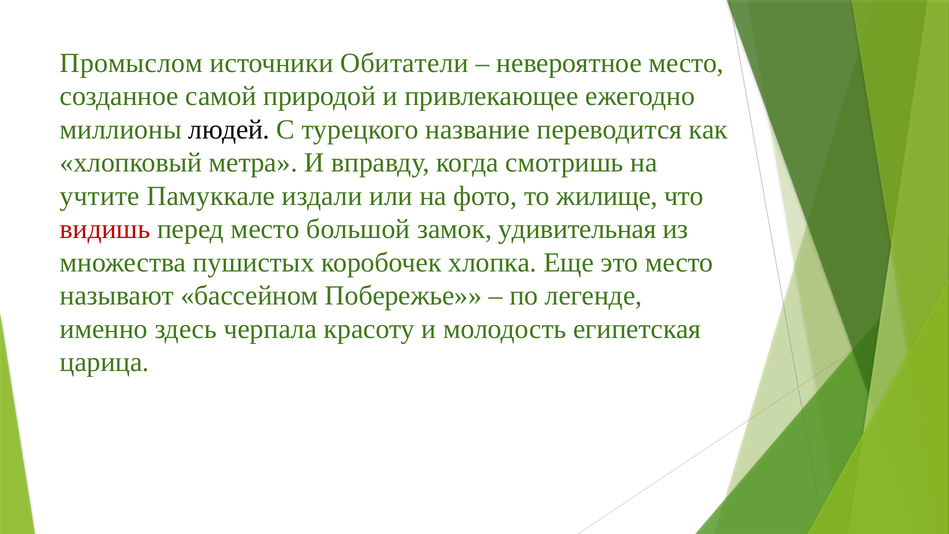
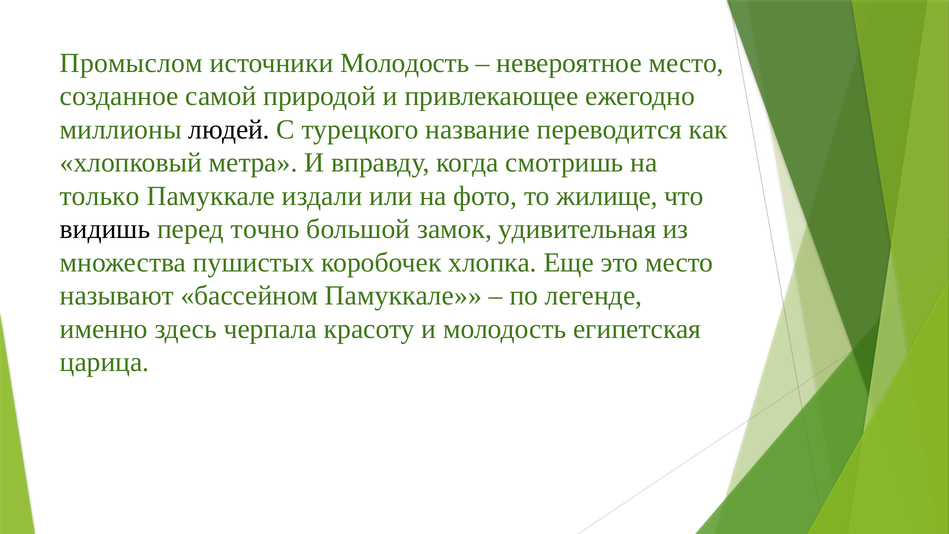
источники Обитатели: Обитатели -> Молодость
учтите: учтите -> только
видишь colour: red -> black
перед место: место -> точно
бассейном Побережье: Побережье -> Памуккале
